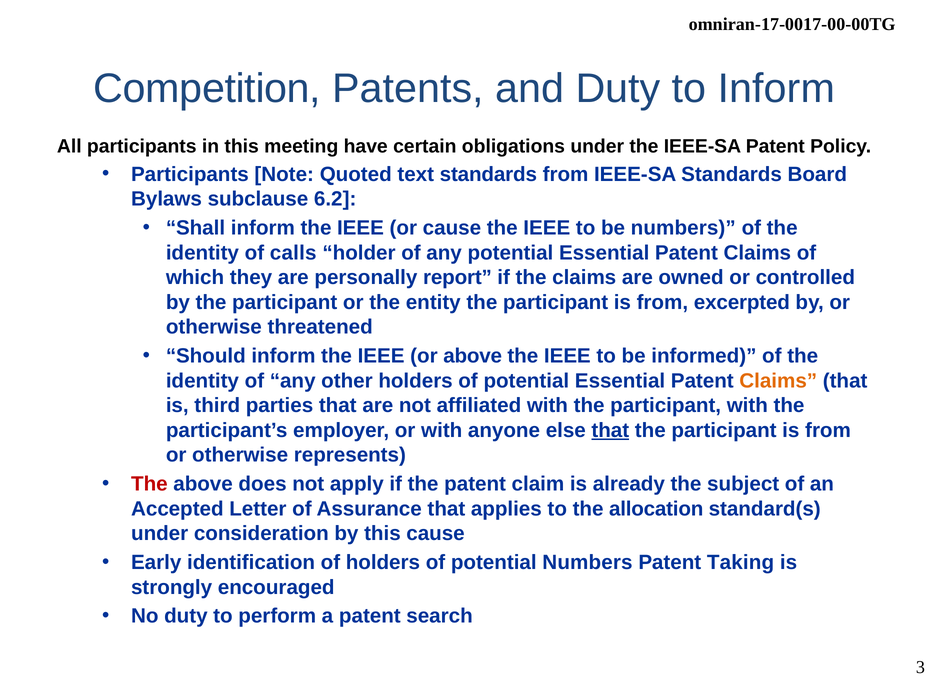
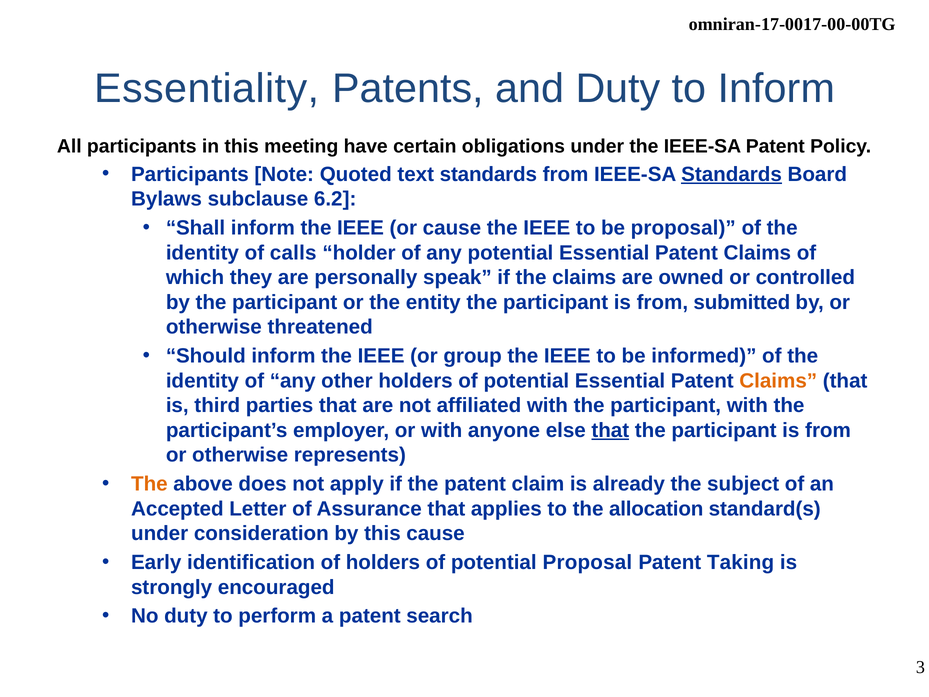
Competition: Competition -> Essentiality
Standards at (732, 174) underline: none -> present
be numbers: numbers -> proposal
report: report -> speak
excerpted: excerpted -> submitted
or above: above -> group
The at (149, 484) colour: red -> orange
potential Numbers: Numbers -> Proposal
